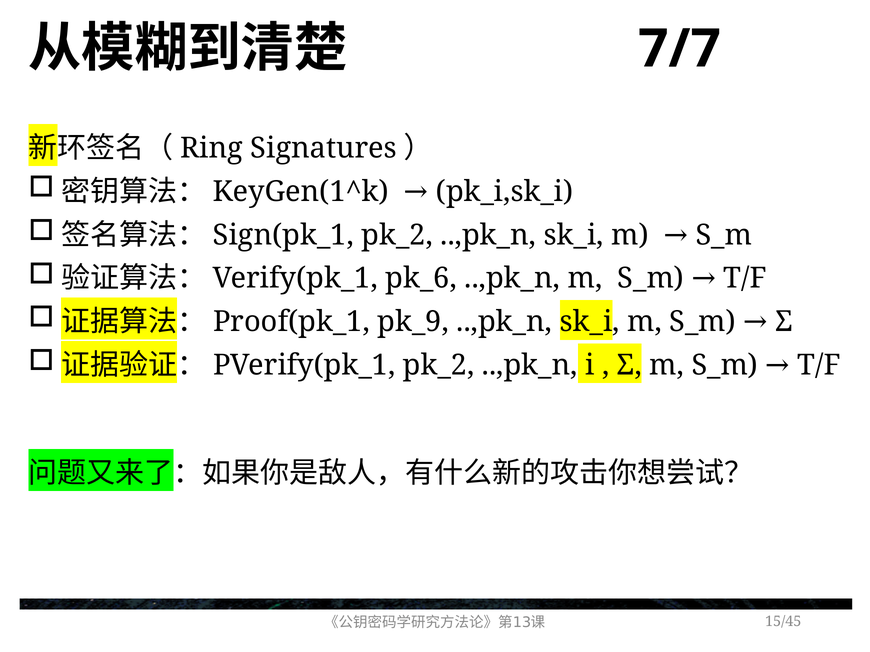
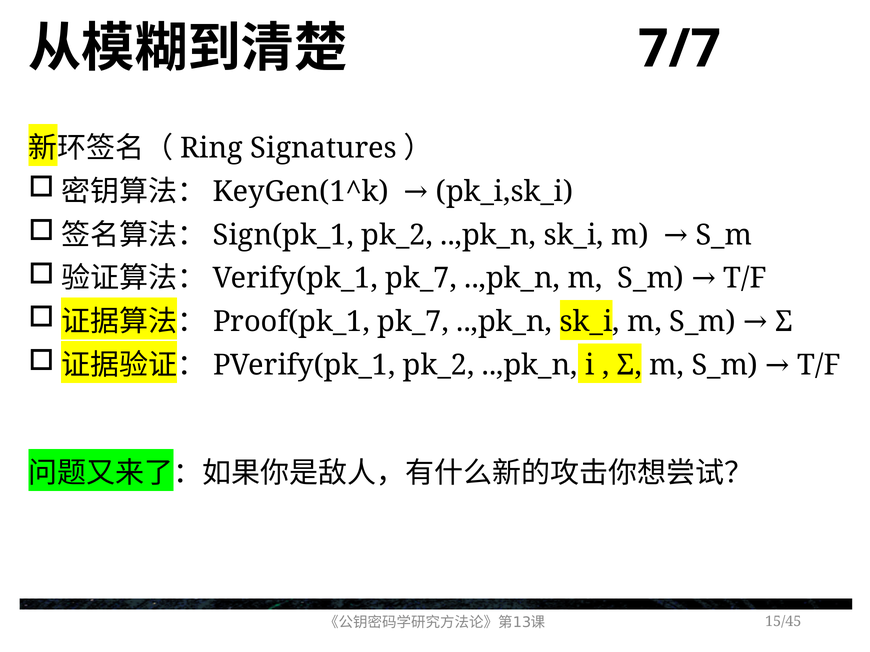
pk_6 at (421, 279): pk_6 -> pk_7
pk_9 at (413, 322): pk_9 -> pk_7
